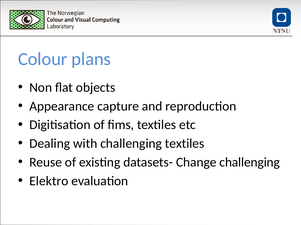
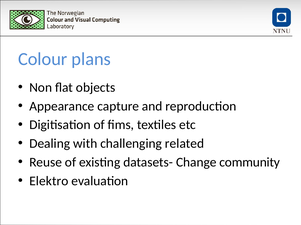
challenging textiles: textiles -> related
Change challenging: challenging -> community
